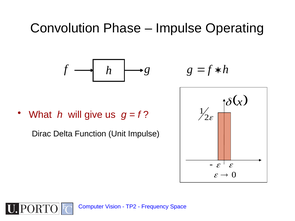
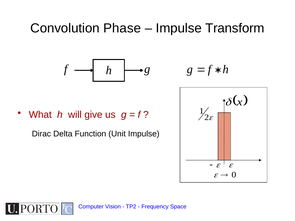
Operating: Operating -> Transform
